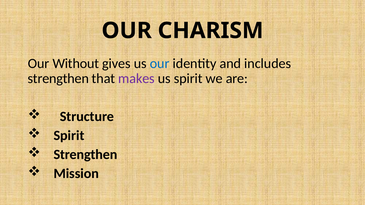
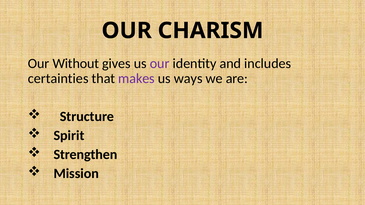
our at (160, 64) colour: blue -> purple
strengthen at (58, 79): strengthen -> certainties
us spirit: spirit -> ways
